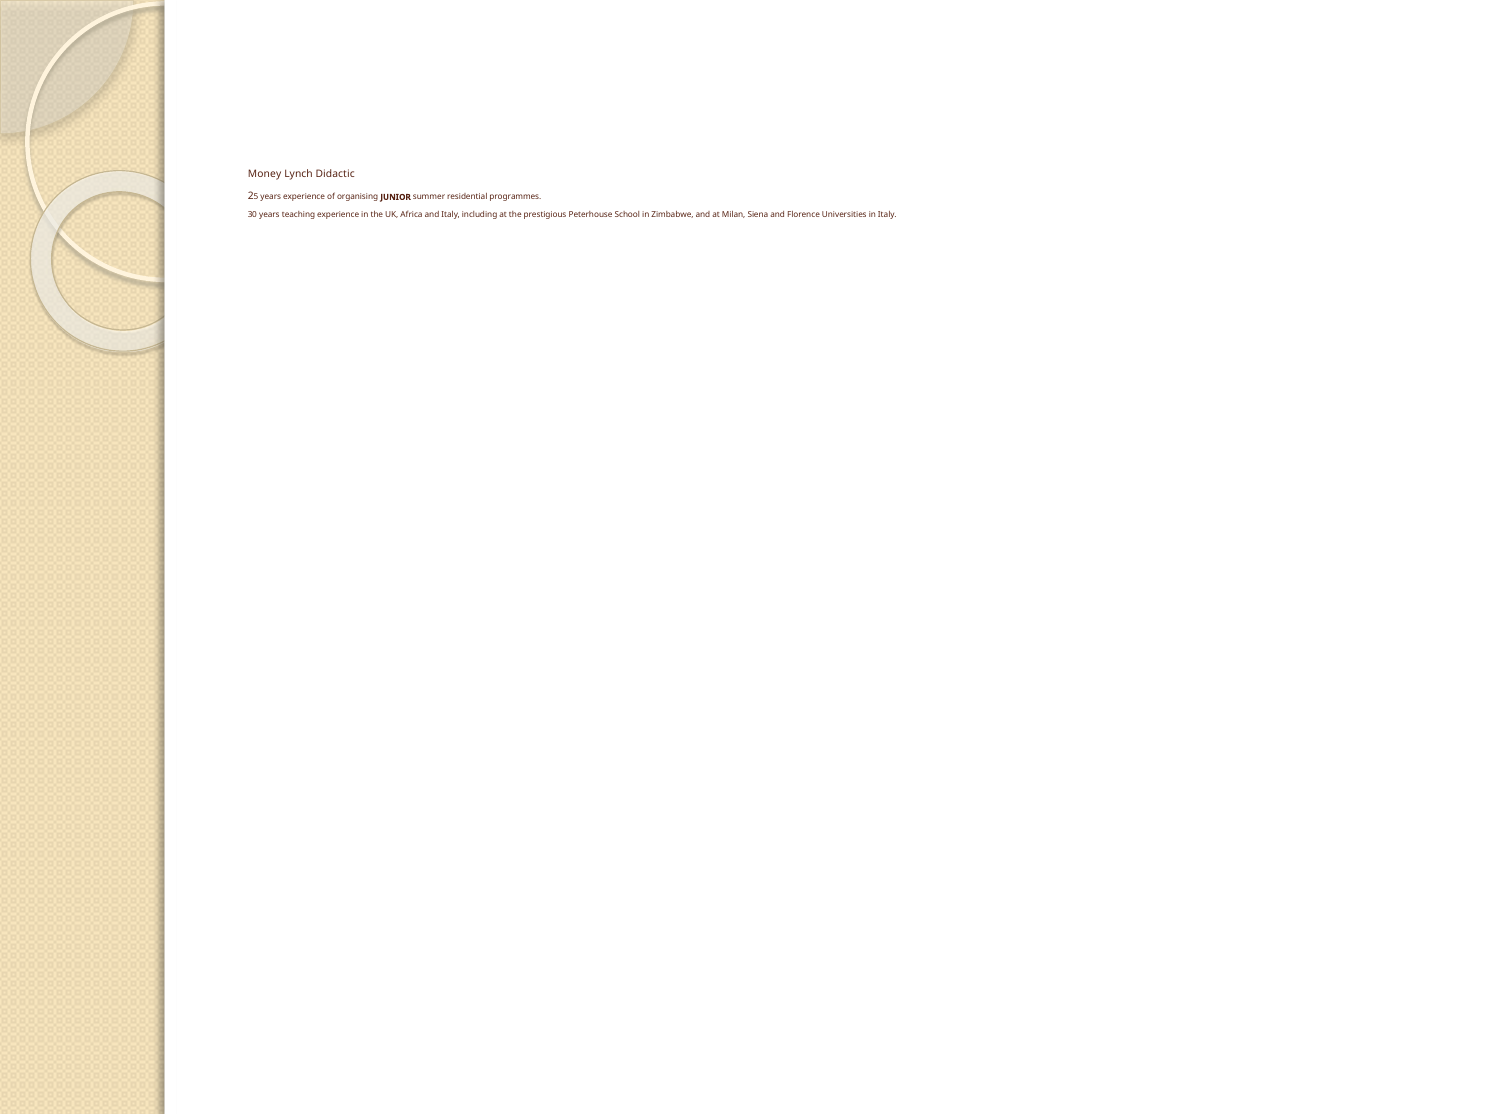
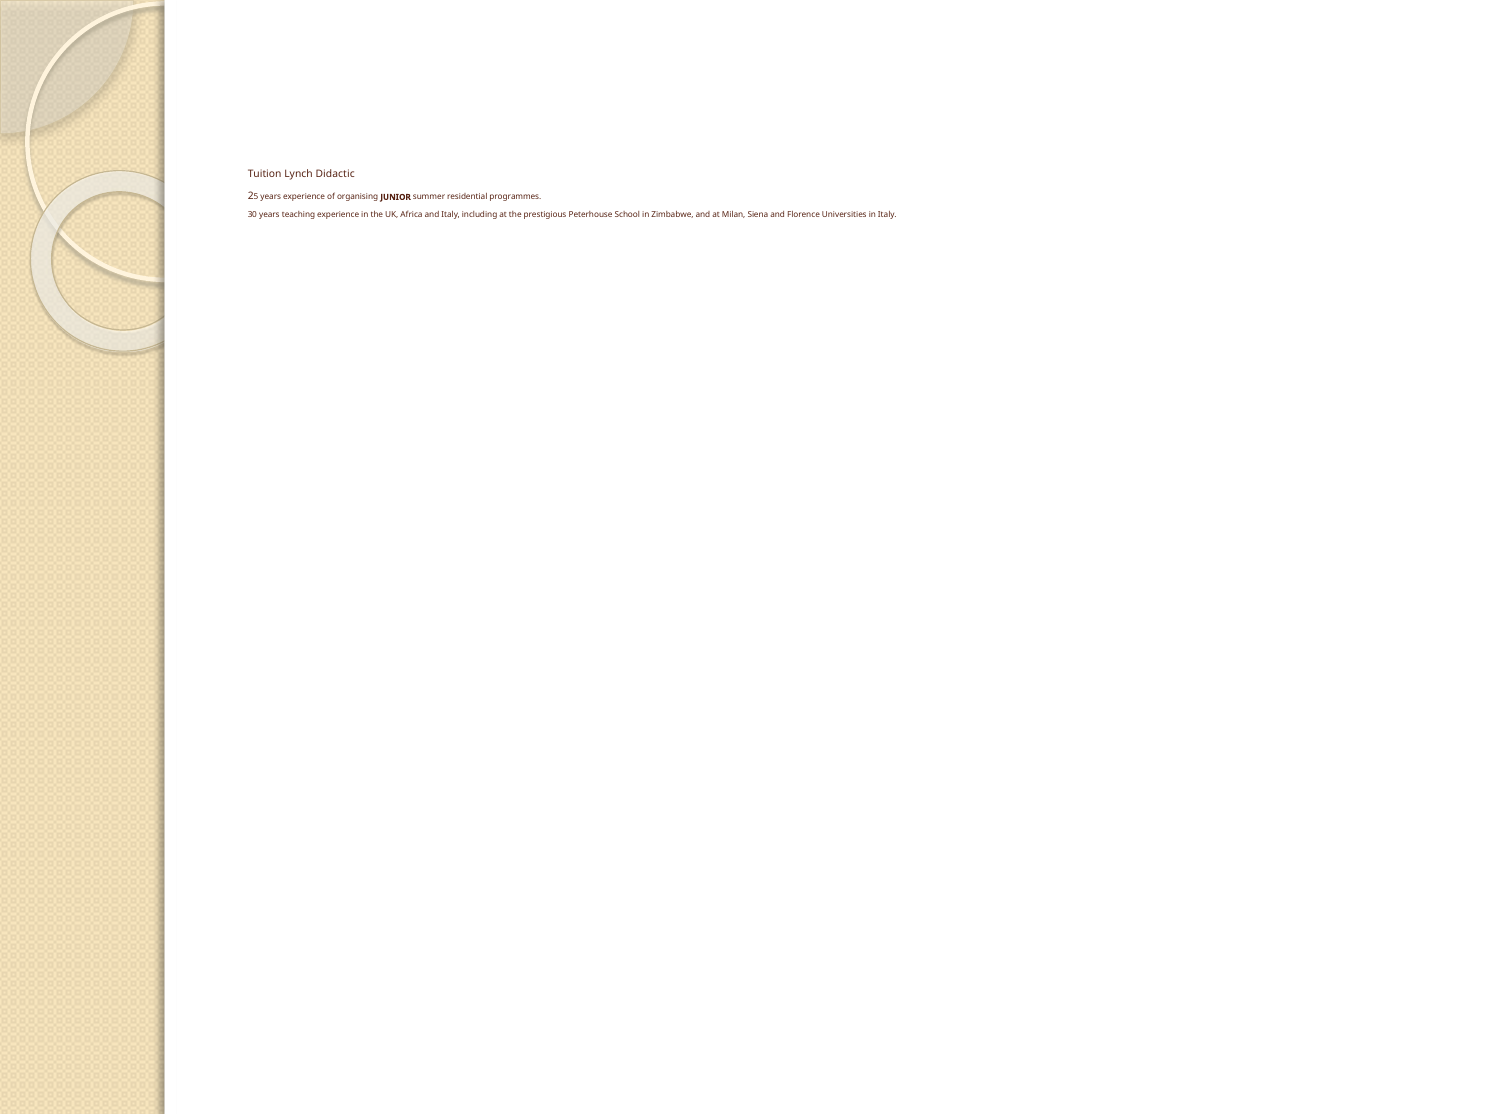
Money: Money -> Tuition
